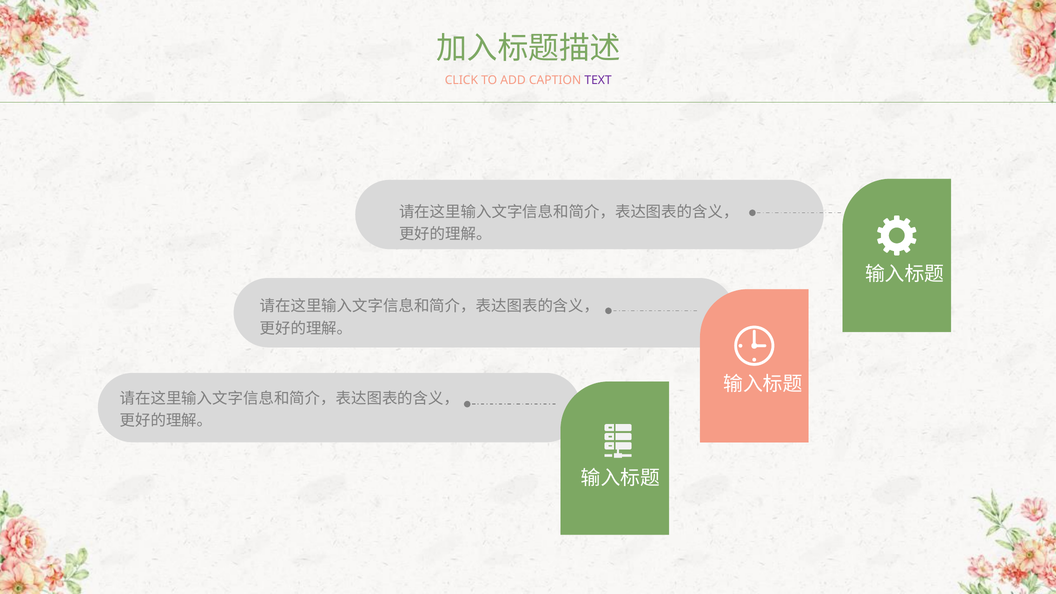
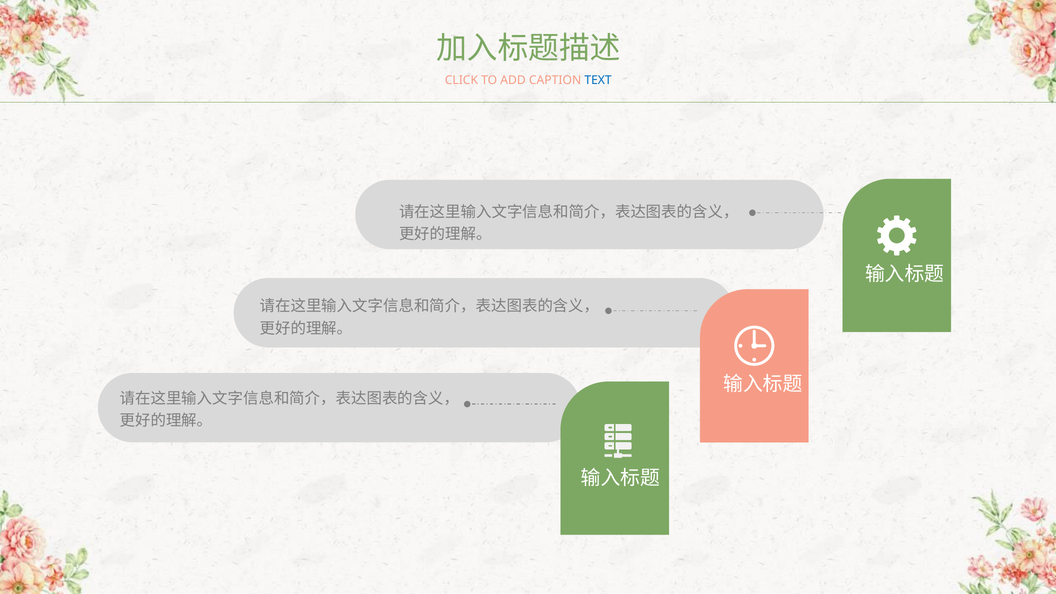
TEXT colour: purple -> blue
